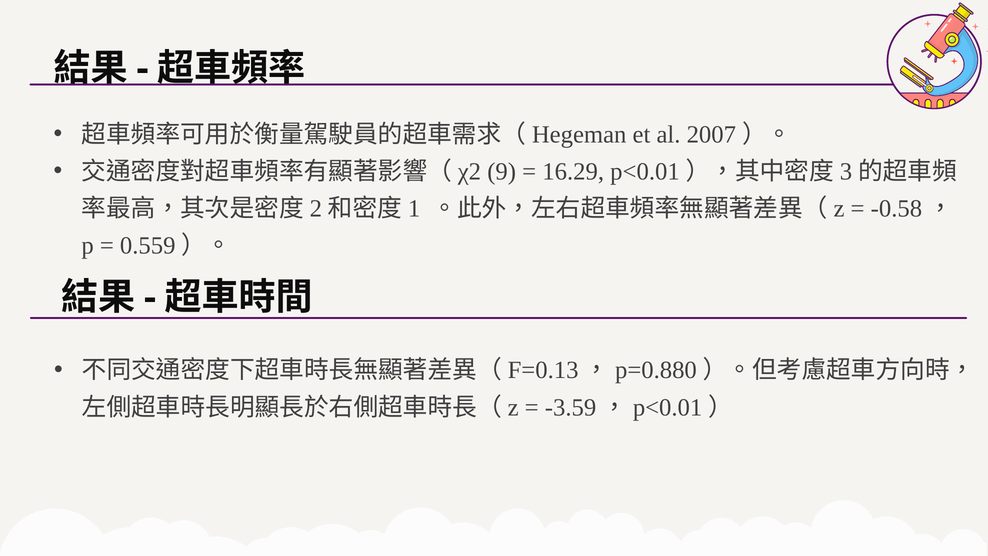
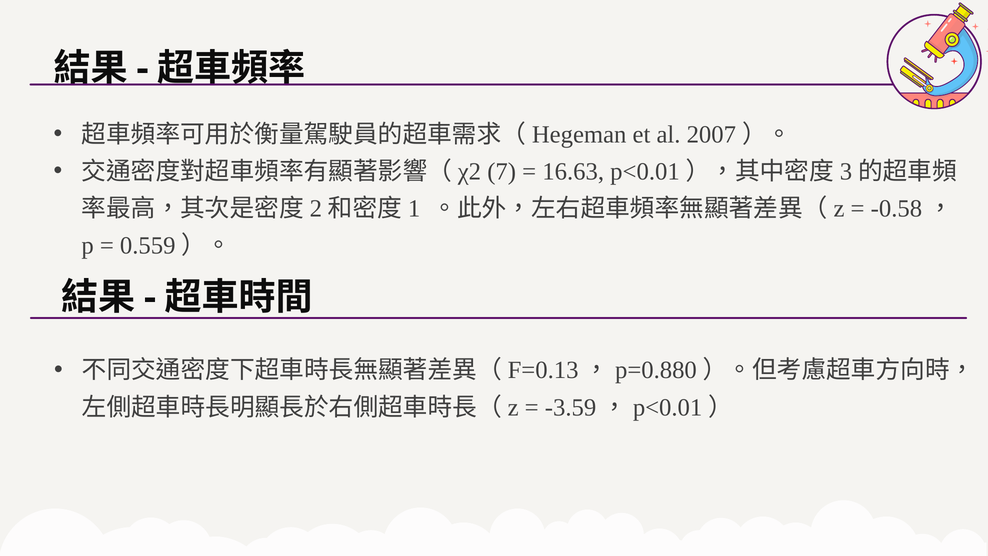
9: 9 -> 7
16.29: 16.29 -> 16.63
